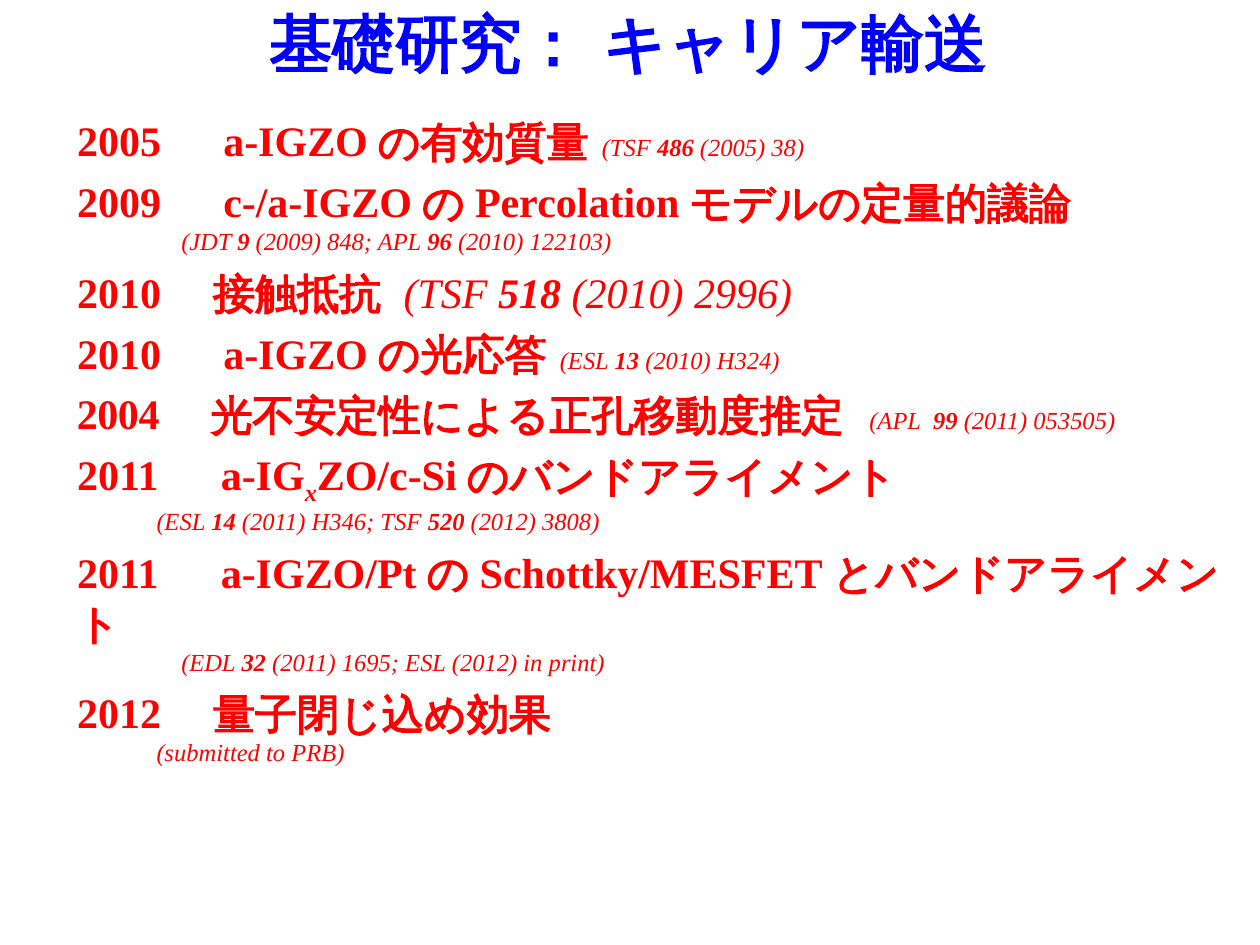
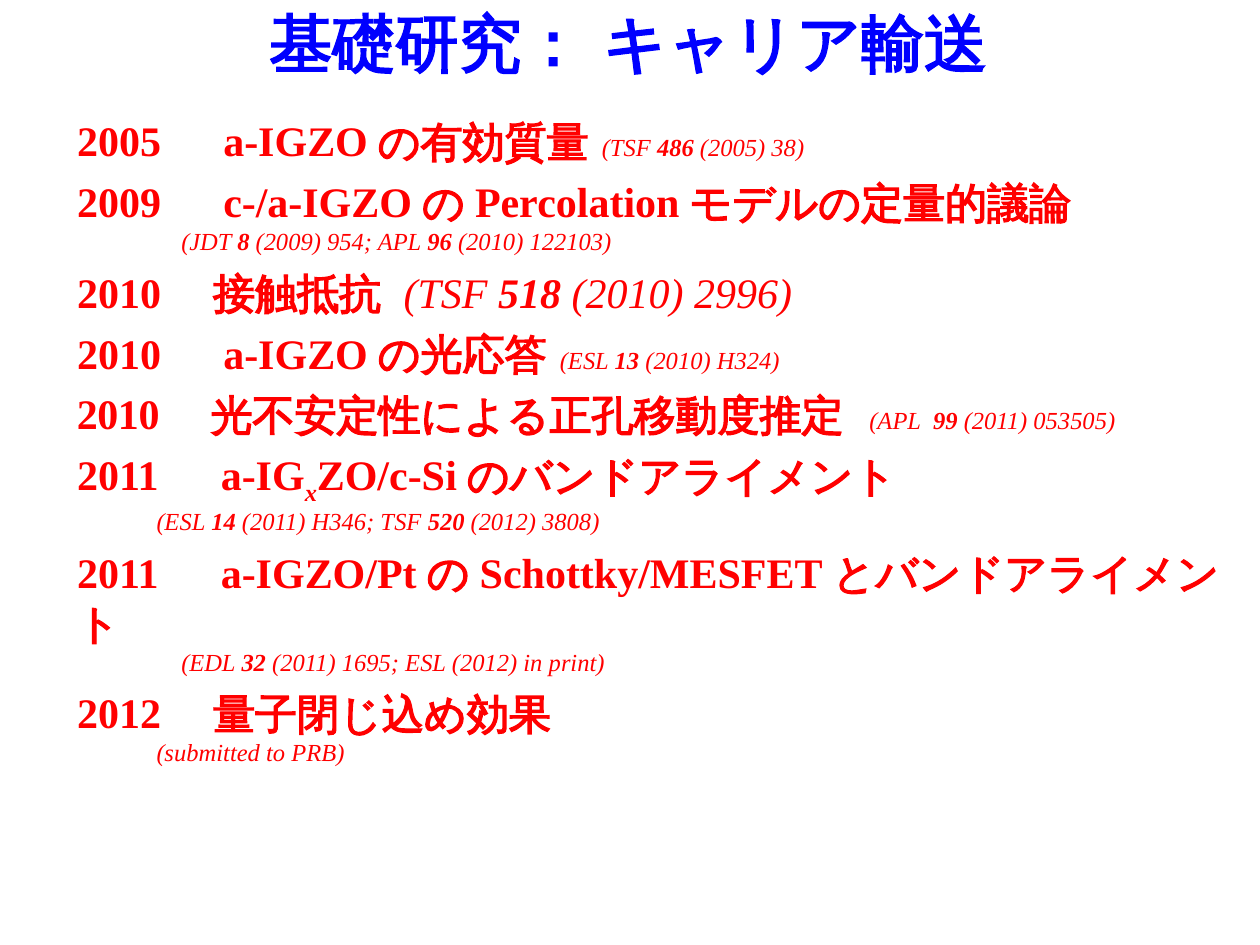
9: 9 -> 8
848: 848 -> 954
2004 at (118, 416): 2004 -> 2010
